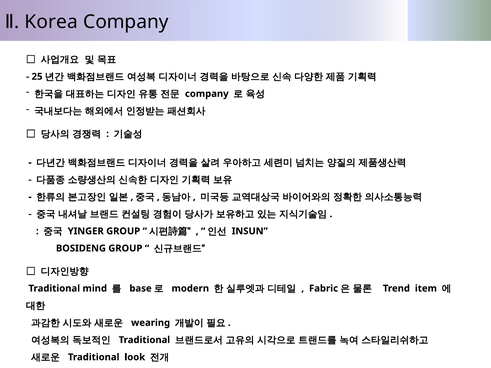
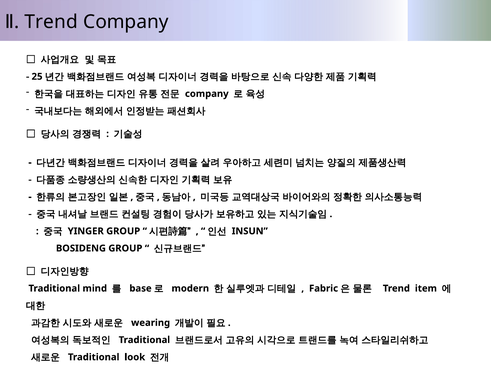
Korea at (51, 22): Korea -> Trend
